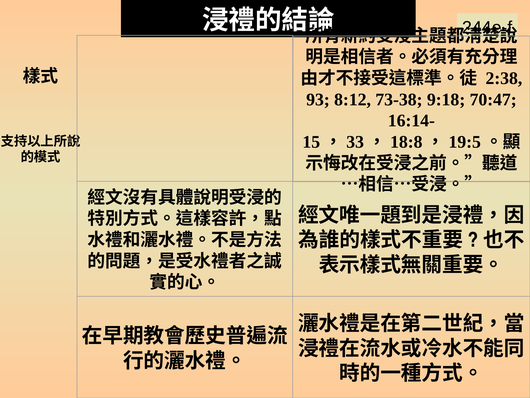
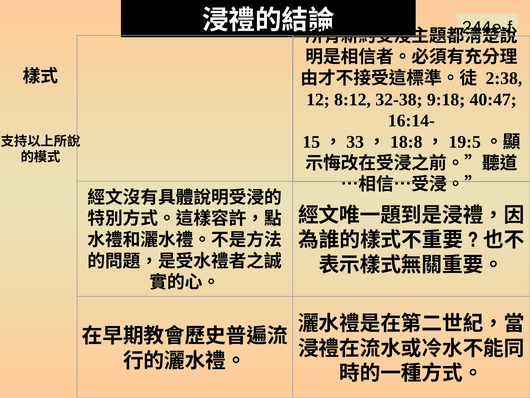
93: 93 -> 12
73-38: 73-38 -> 32-38
70:47: 70:47 -> 40:47
